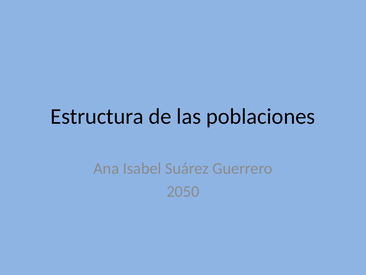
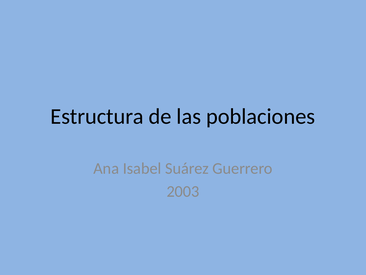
2050: 2050 -> 2003
